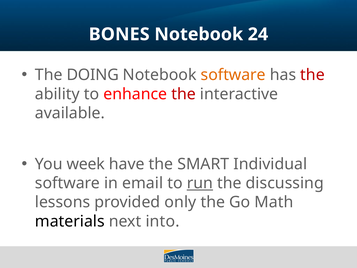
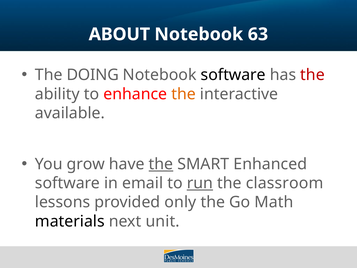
BONES: BONES -> ABOUT
24: 24 -> 63
software at (233, 75) colour: orange -> black
the at (184, 94) colour: red -> orange
week: week -> grow
the at (161, 164) underline: none -> present
Individual: Individual -> Enhanced
discussing: discussing -> classroom
into: into -> unit
